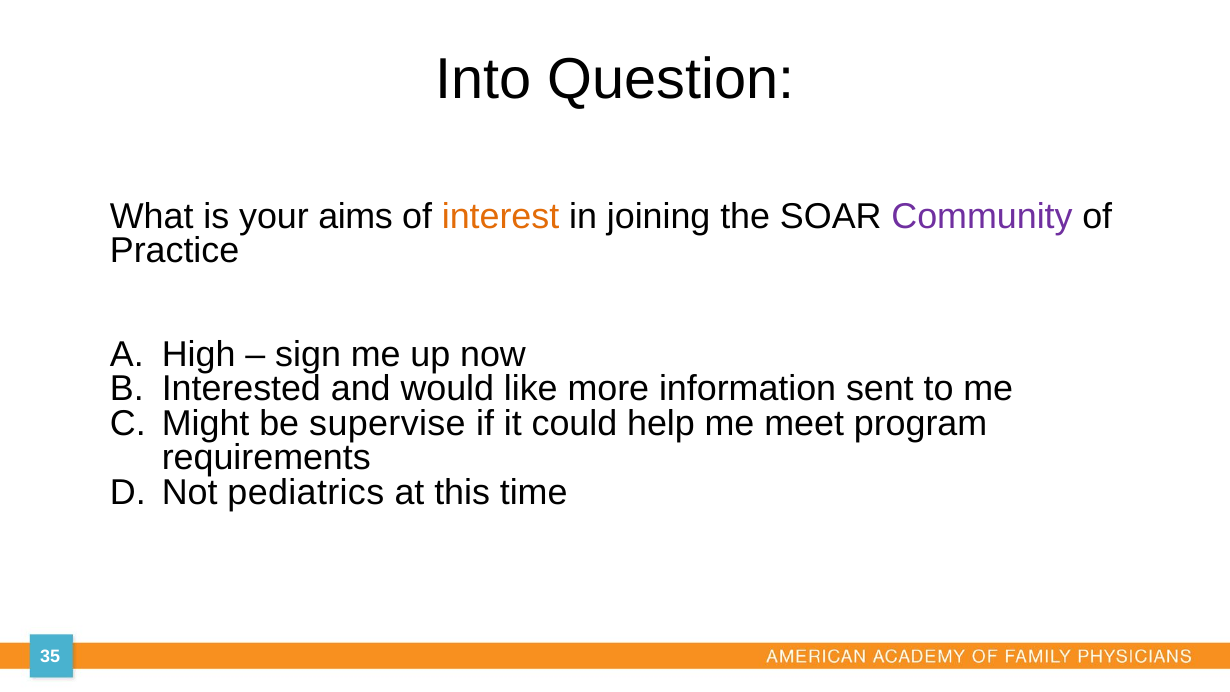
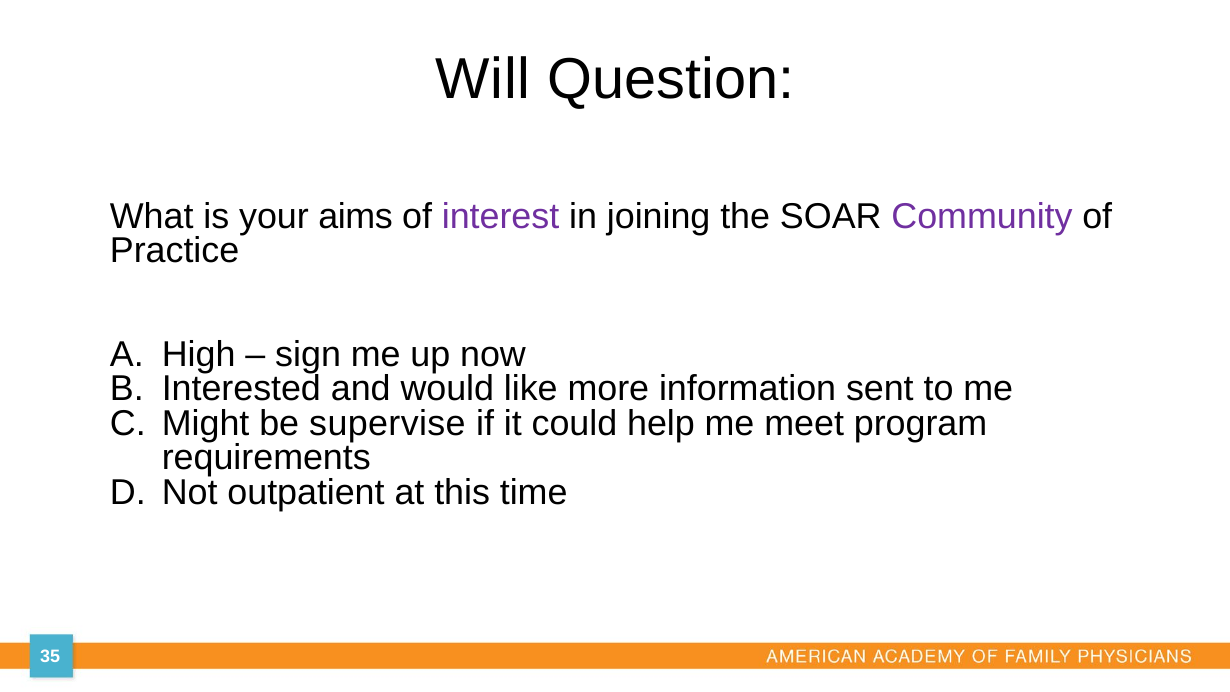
Into: Into -> Will
interest colour: orange -> purple
pediatrics: pediatrics -> outpatient
